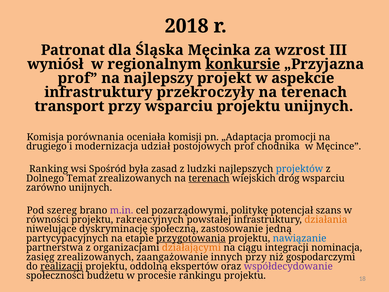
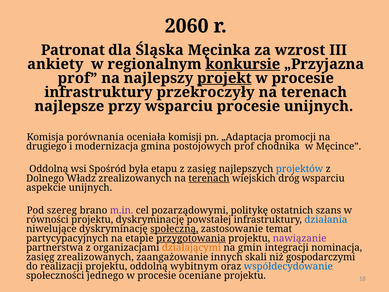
2018: 2018 -> 2060
wyniósł: wyniósł -> ankiety
projekt underline: none -> present
aspekcie at (303, 78): aspekcie -> procesie
transport: transport -> najlepsze
wsparciu projektu: projektu -> procesie
udział: udział -> gmina
Ranking at (49, 169): Ranking -> Oddolną
zasad: zasad -> etapu
z ludzki: ludzki -> zasięg
Temat: Temat -> Władz
zarówno: zarówno -> aspekcie
potencjał: potencjał -> ostatnich
projektu rakreacyjnych: rakreacyjnych -> dyskryminację
działania colour: orange -> blue
społeczną underline: none -> present
jedną: jedną -> temat
nawiązanie colour: blue -> purple
ciągu: ciągu -> gmin
innych przy: przy -> skali
realizacji underline: present -> none
ekspertów: ekspertów -> wybitnym
współdecydowanie colour: purple -> blue
budżetu: budżetu -> jednego
rankingu: rankingu -> oceniane
